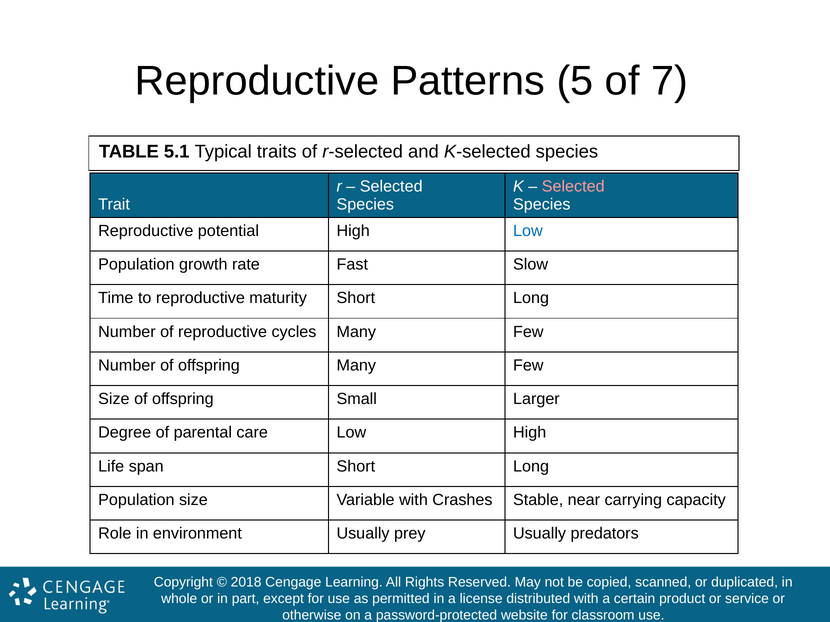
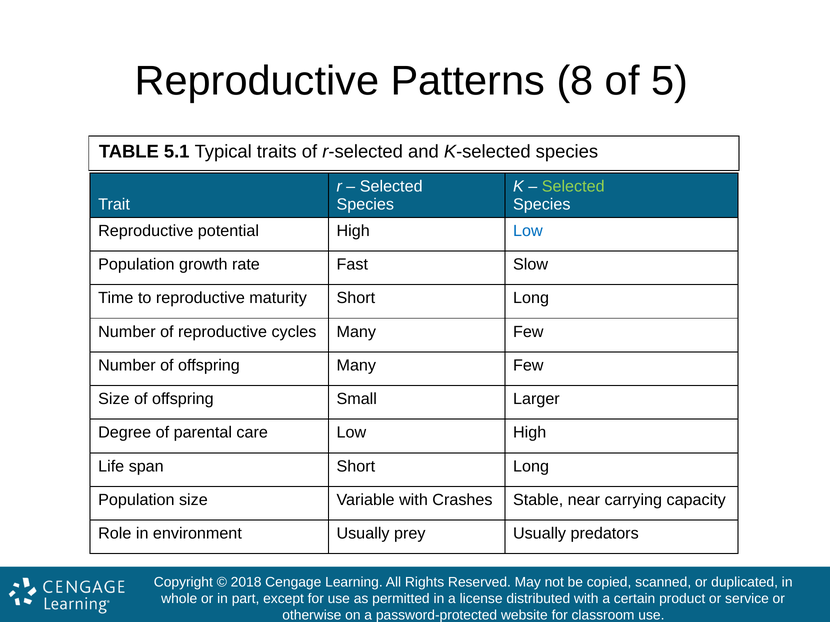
5: 5 -> 8
7: 7 -> 5
Selected at (573, 186) colour: pink -> light green
